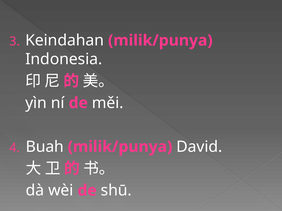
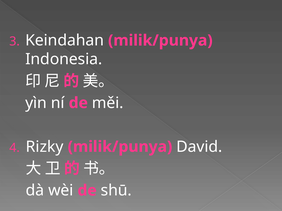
Buah: Buah -> Rizky
